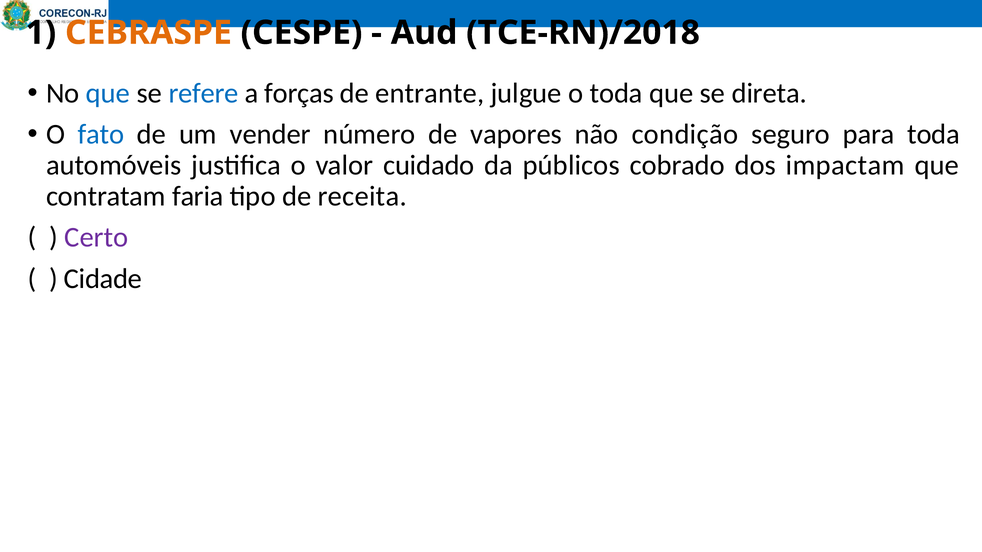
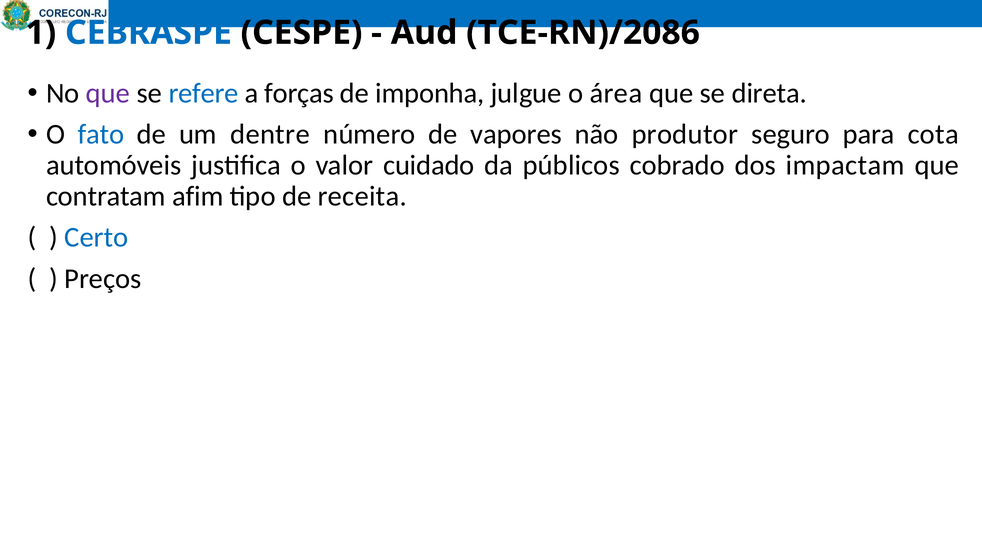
CEBRASPE colour: orange -> blue
TCE-RN)/2018: TCE-RN)/2018 -> TCE-RN)/2086
que at (108, 93) colour: blue -> purple
entrante: entrante -> imponha
o toda: toda -> área
vender: vender -> dentre
condição: condição -> produtor
para toda: toda -> cota
faria: faria -> afim
Certo colour: purple -> blue
Cidade: Cidade -> Preços
